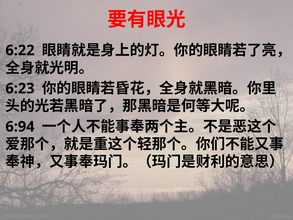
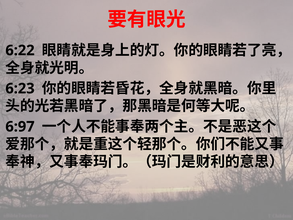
6:94: 6:94 -> 6:97
